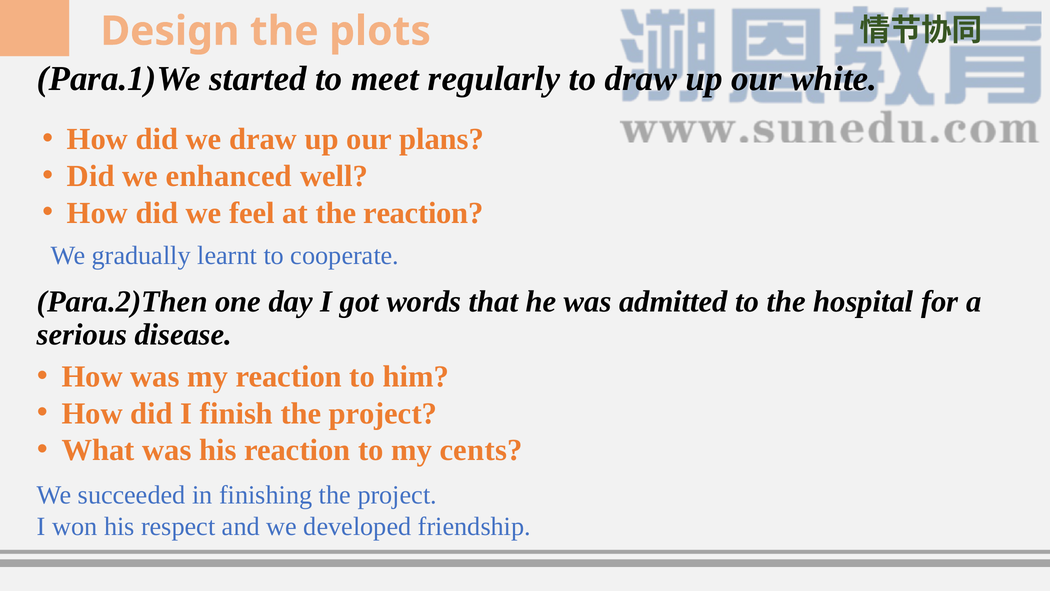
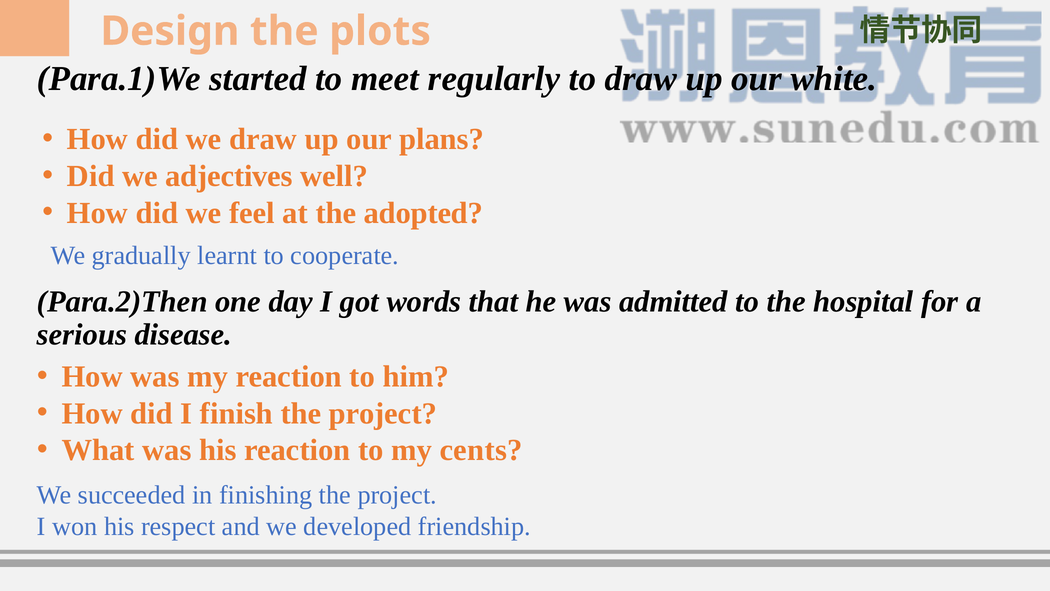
enhanced: enhanced -> adjectives
the reaction: reaction -> adopted
